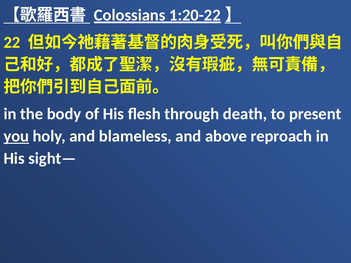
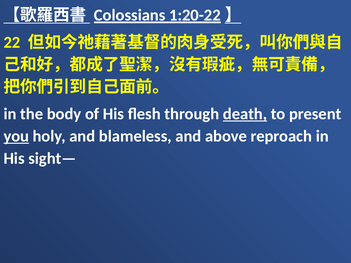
death underline: none -> present
